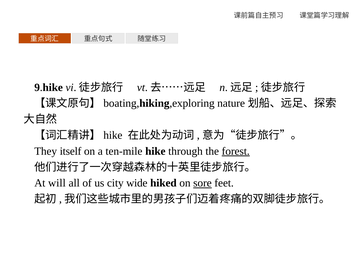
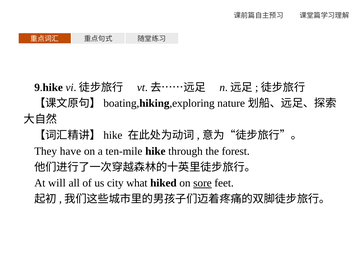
itself: itself -> have
forest underline: present -> none
wide: wide -> what
